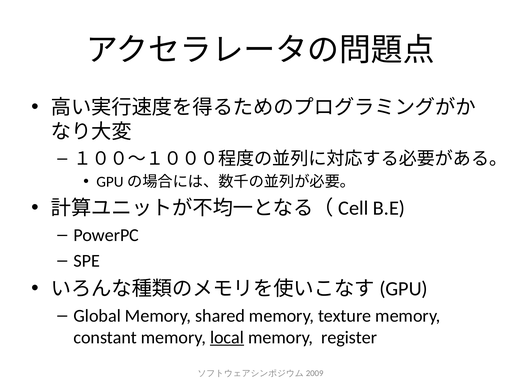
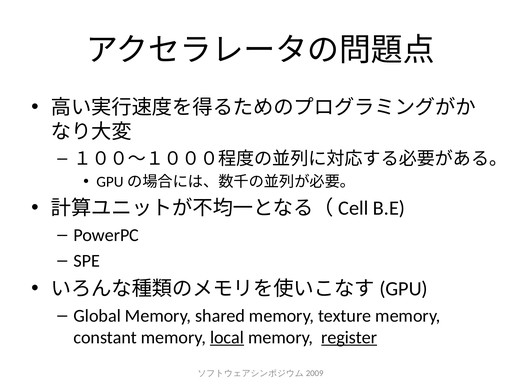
register underline: none -> present
